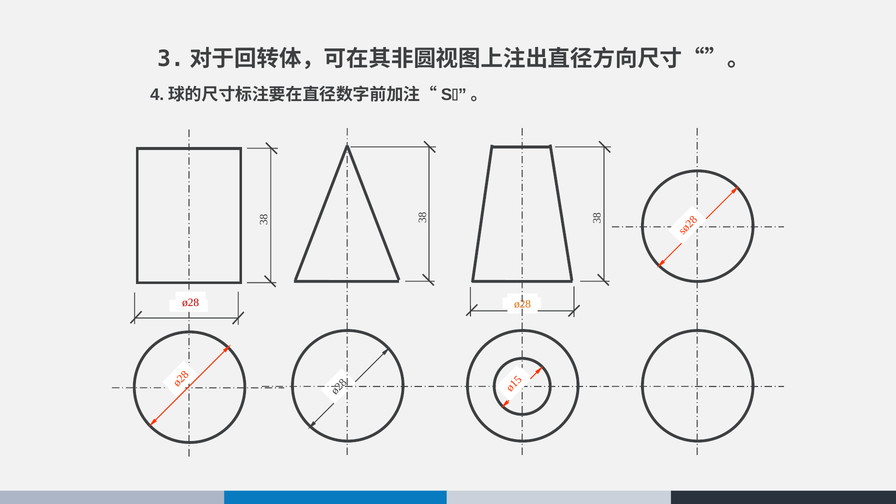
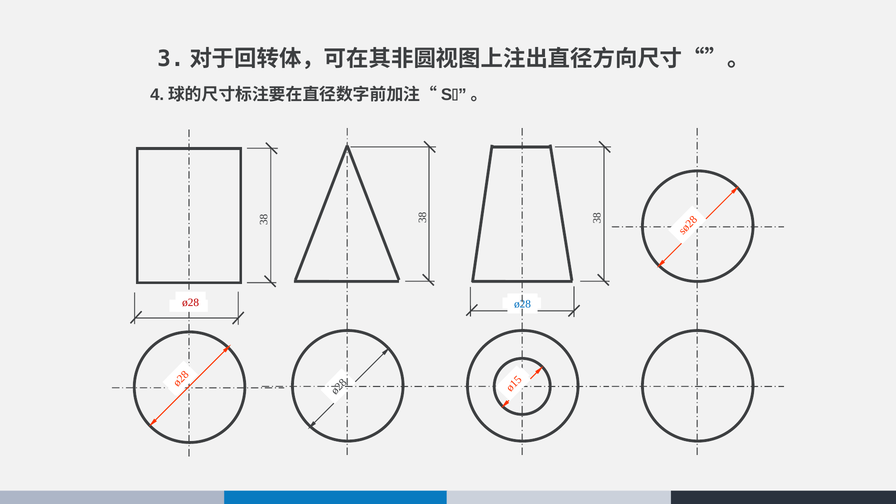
ø28 at (523, 304) colour: orange -> blue
